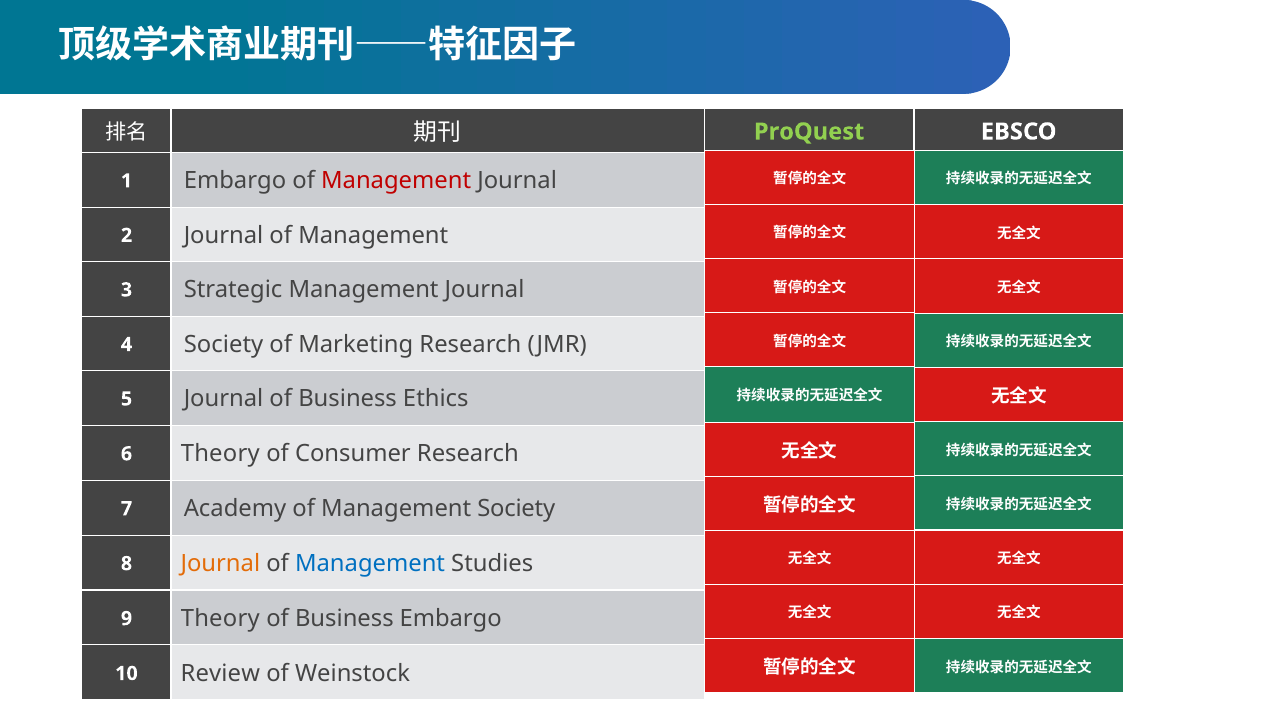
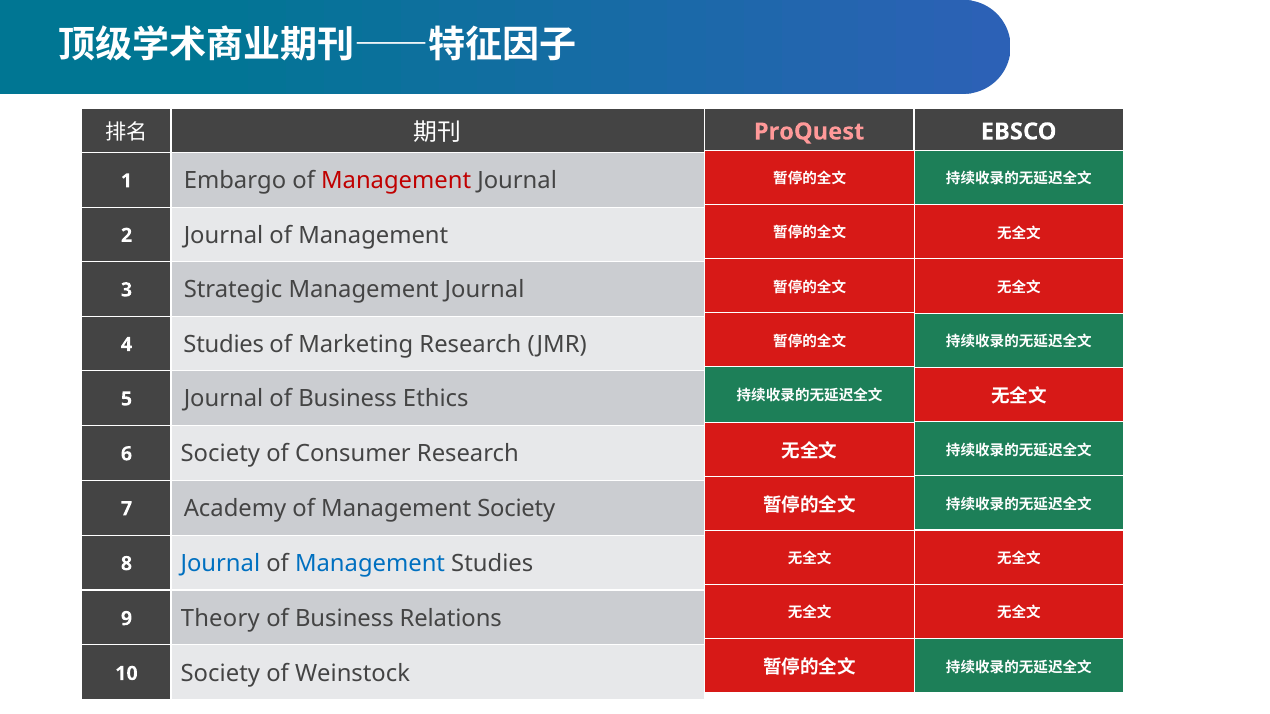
ProQuest colour: light green -> pink
4 Society: Society -> Studies
6 Theory: Theory -> Society
Journal at (220, 564) colour: orange -> blue
Business Embargo: Embargo -> Relations
10 Review: Review -> Society
